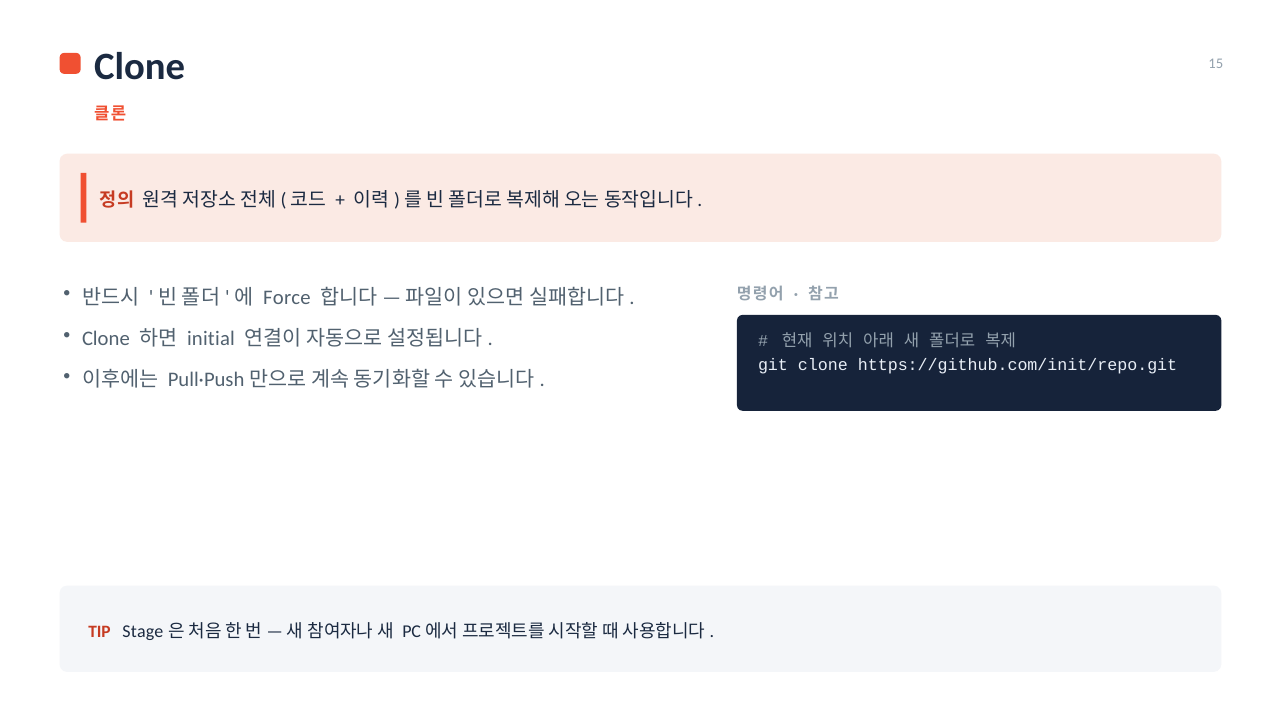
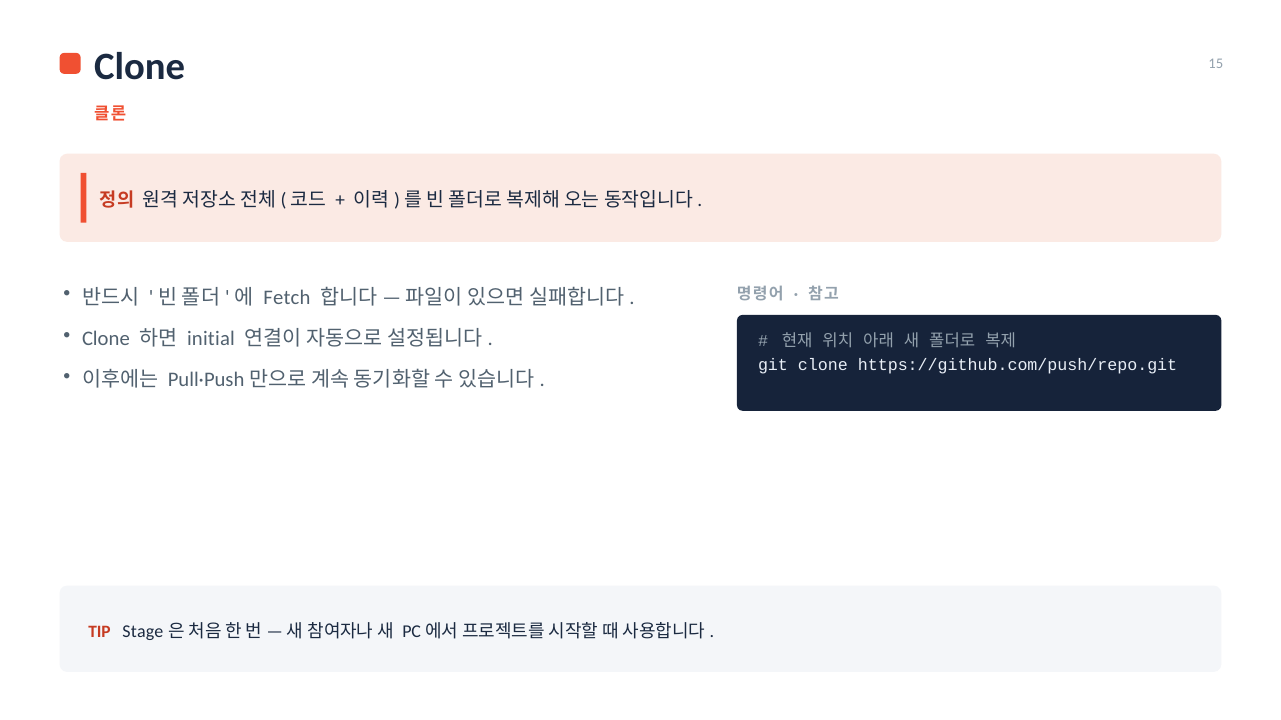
Force: Force -> Fetch
https://github.com/init/repo.git: https://github.com/init/repo.git -> https://github.com/push/repo.git
